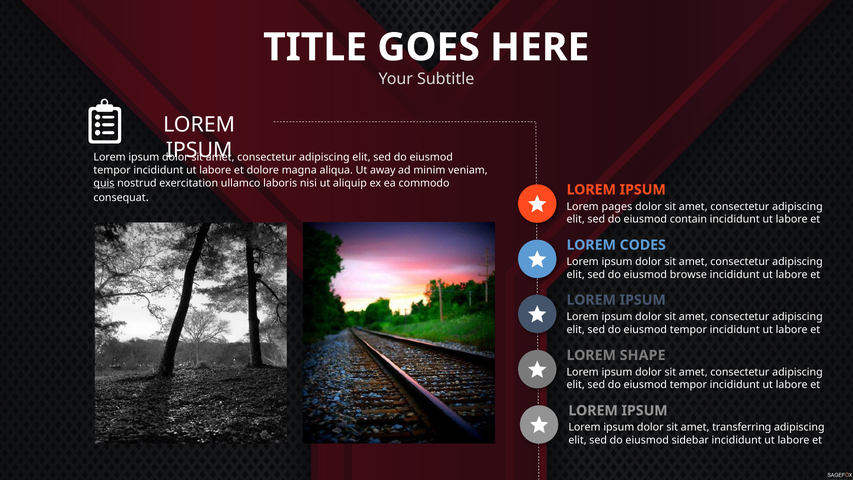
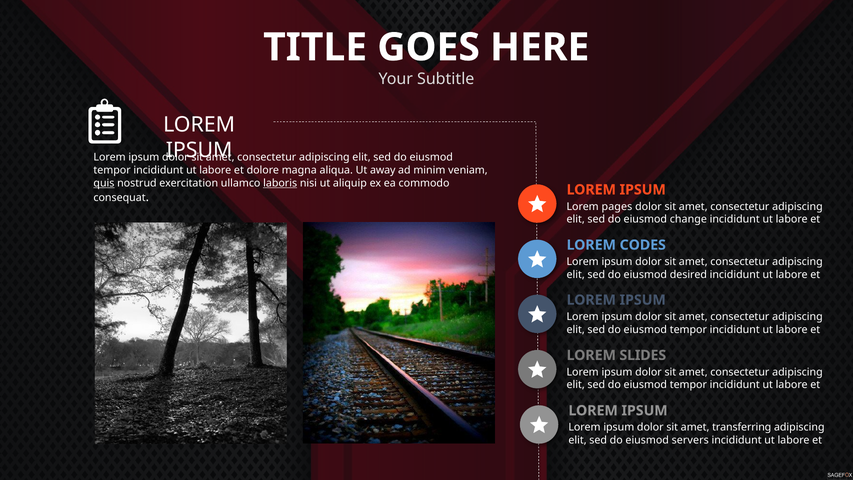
laboris underline: none -> present
contain: contain -> change
browse: browse -> desired
SHAPE: SHAPE -> SLIDES
sidebar: sidebar -> servers
